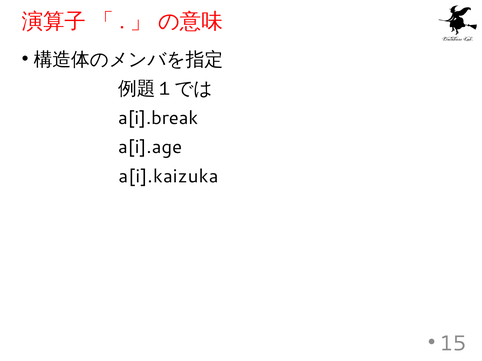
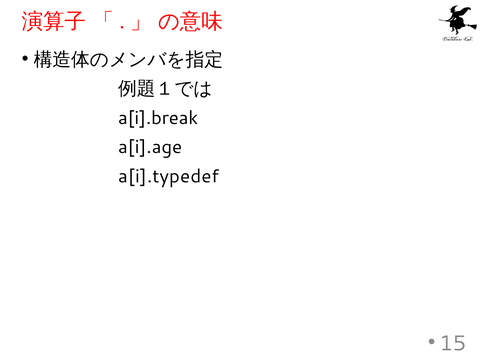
a[i].kaizuka: a[i].kaizuka -> a[i].typedef
